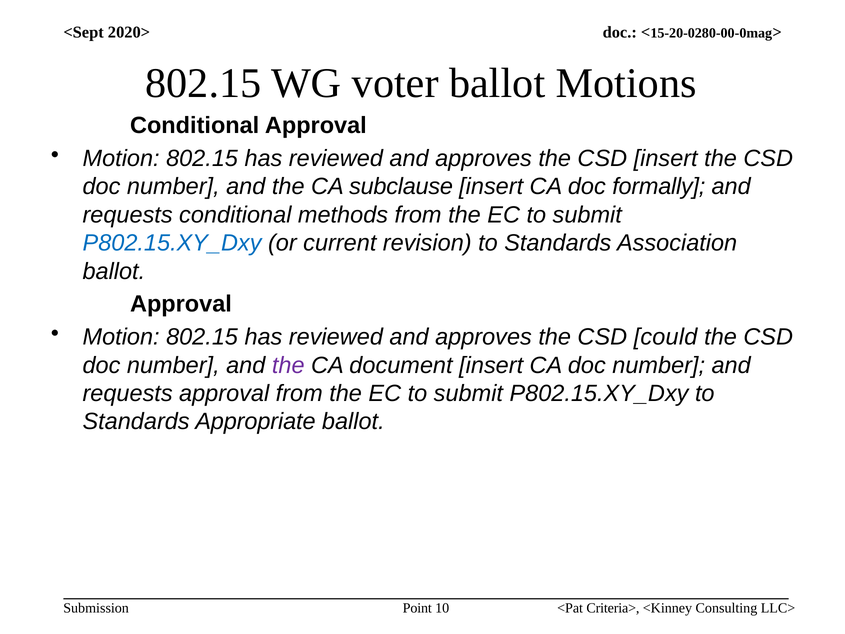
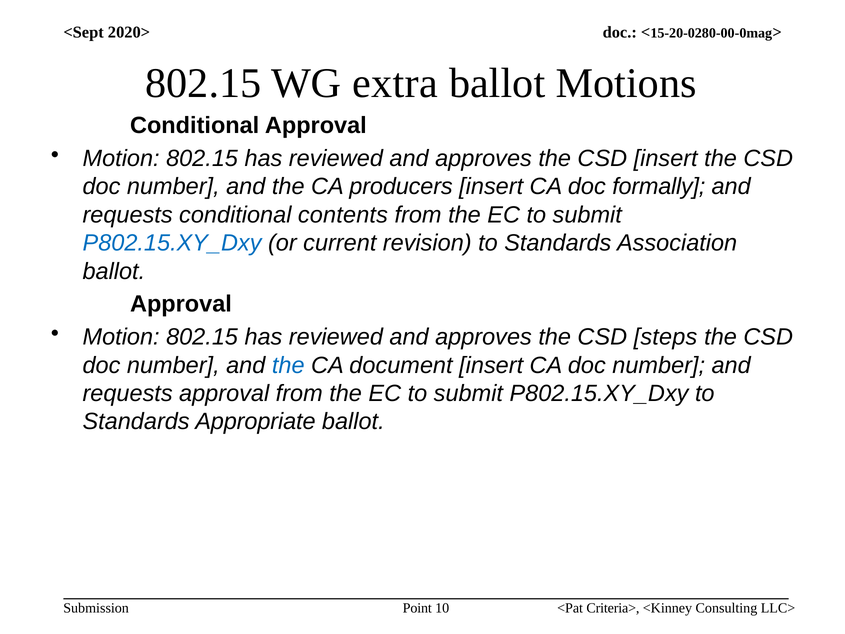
voter: voter -> extra
subclause: subclause -> producers
methods: methods -> contents
could: could -> steps
the at (288, 365) colour: purple -> blue
